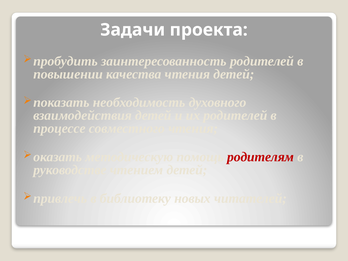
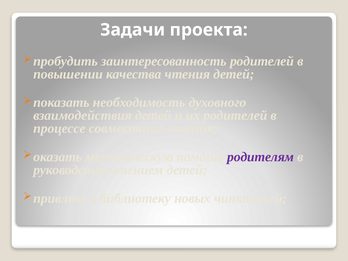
родителям colour: red -> purple
